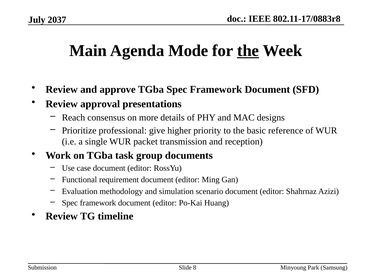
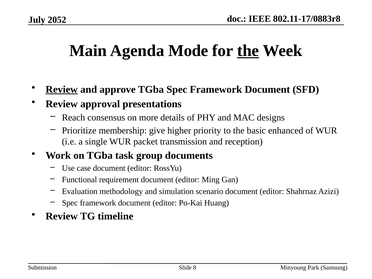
2037: 2037 -> 2052
Review at (62, 89) underline: none -> present
professional: professional -> membership
reference: reference -> enhanced
